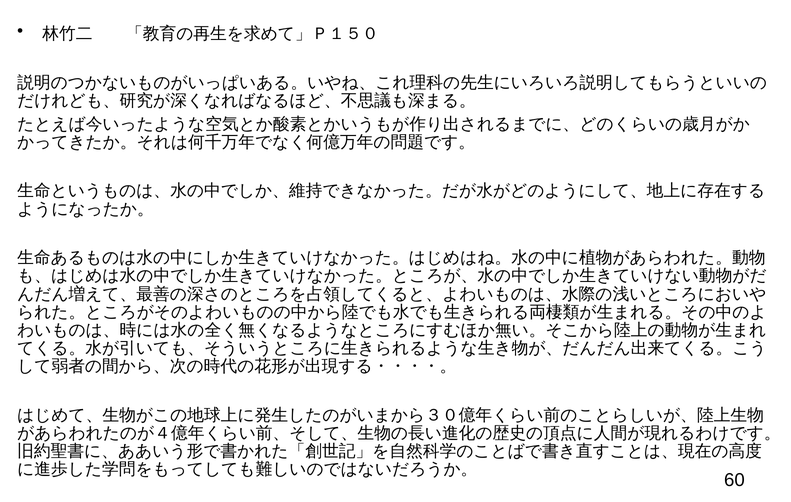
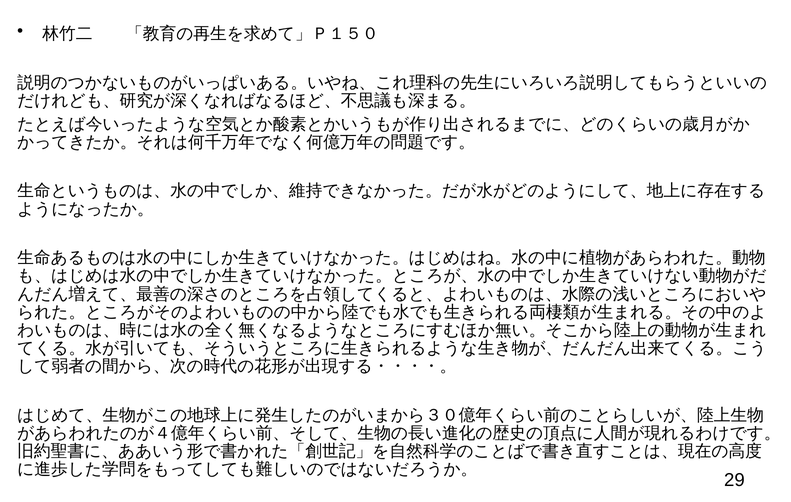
60: 60 -> 29
